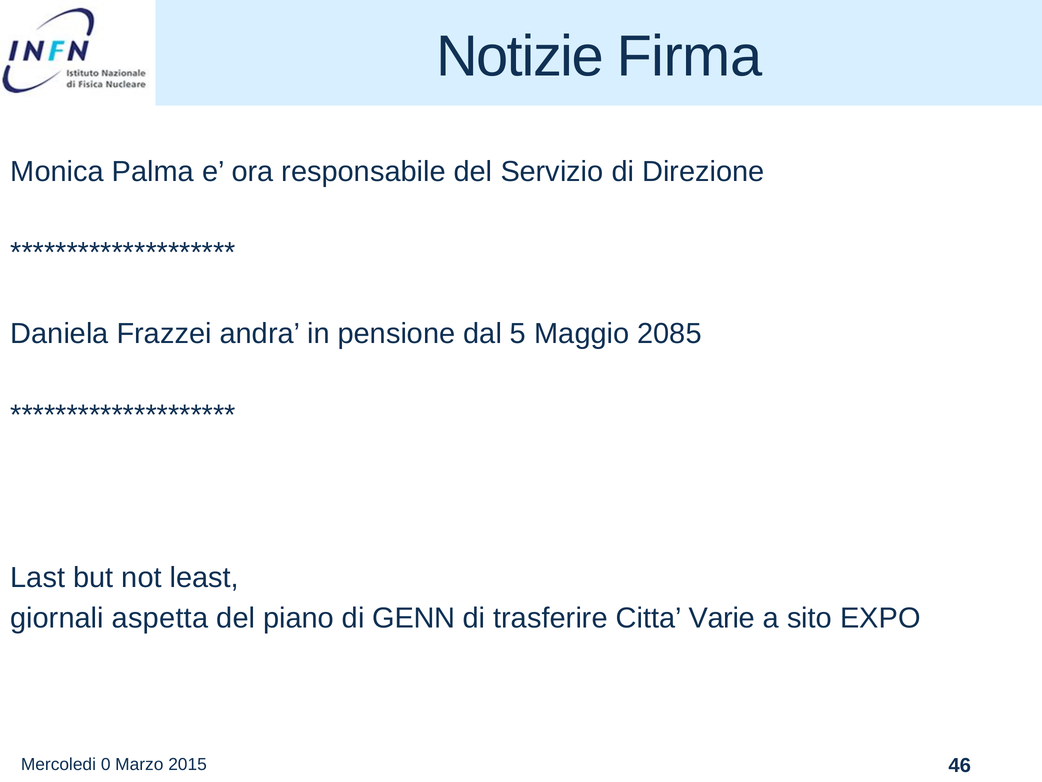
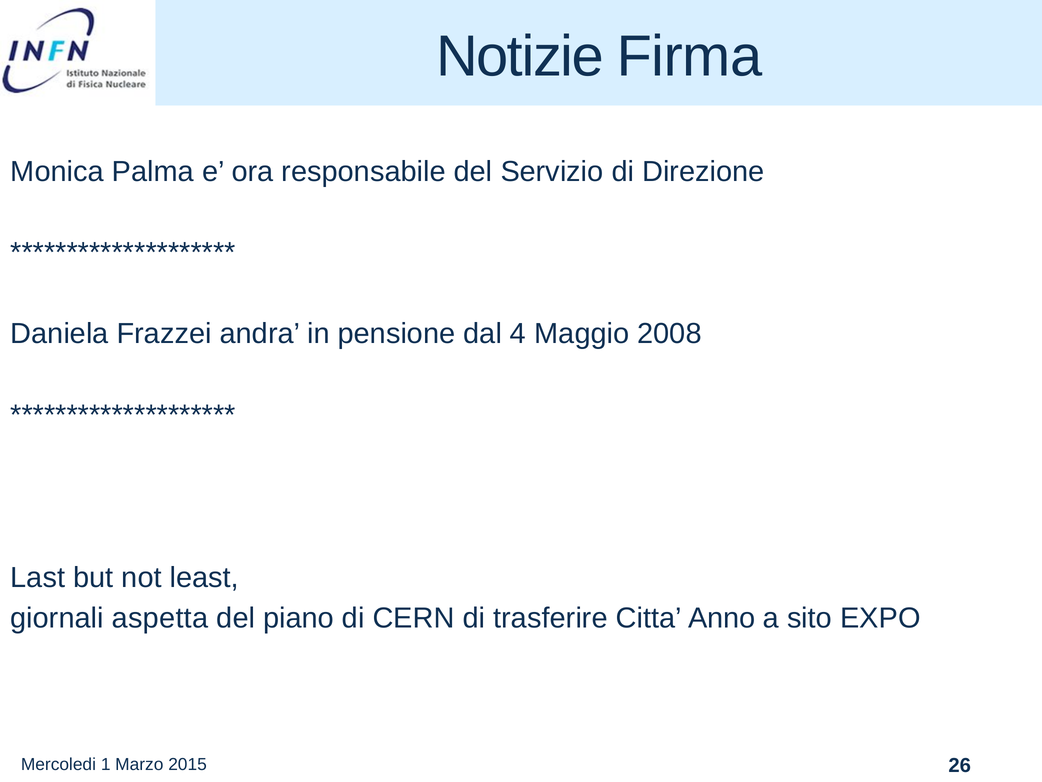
5: 5 -> 4
2085: 2085 -> 2008
GENN: GENN -> CERN
Varie: Varie -> Anno
0: 0 -> 1
46: 46 -> 26
